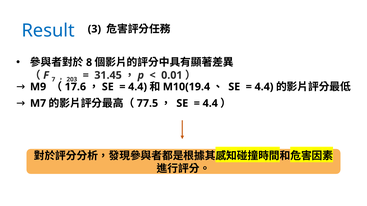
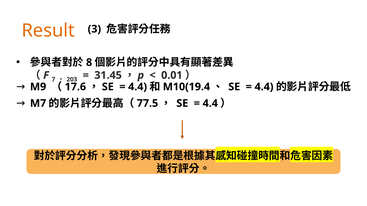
Result colour: blue -> orange
